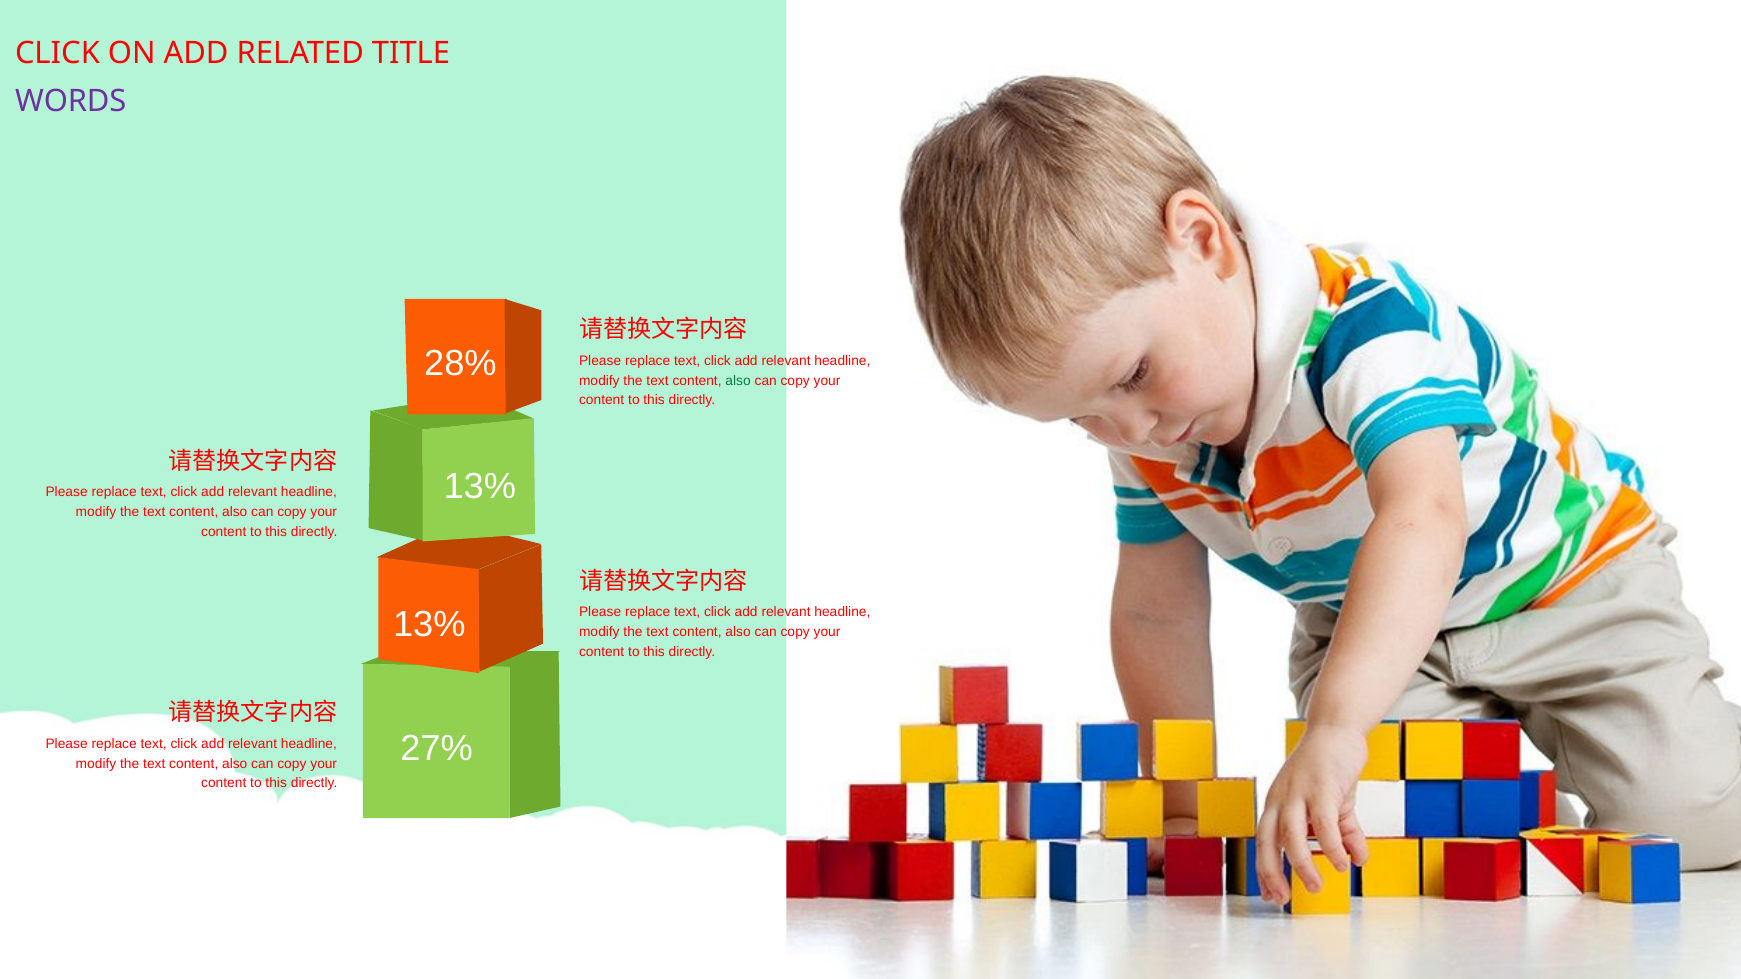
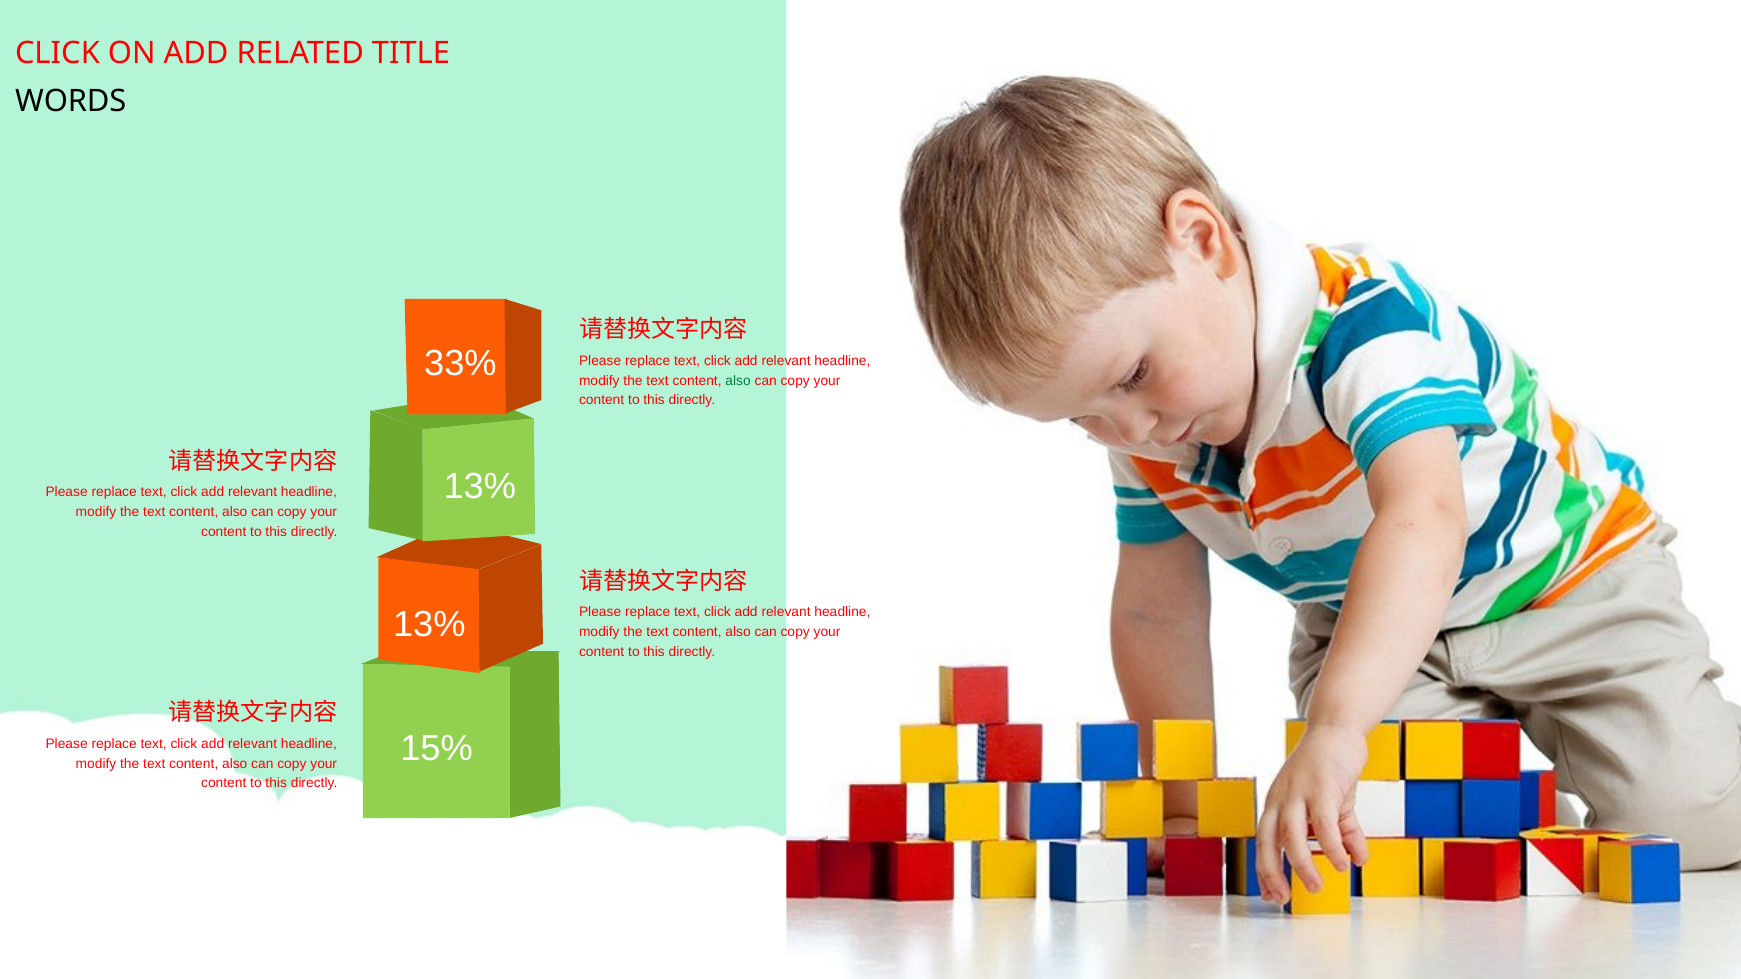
WORDS colour: purple -> black
28%: 28% -> 33%
27%: 27% -> 15%
